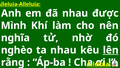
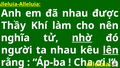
Mình: Mình -> Thầy
nhờ underline: none -> present
nghèo: nghèo -> người
